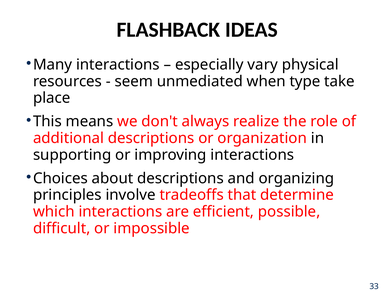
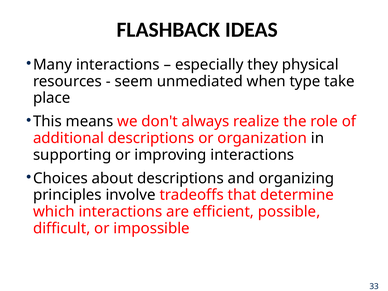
vary: vary -> they
